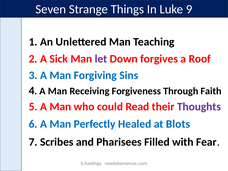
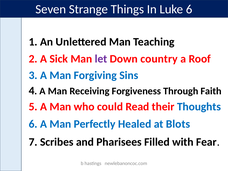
Luke 9: 9 -> 6
forgives: forgives -> country
Thoughts colour: purple -> blue
